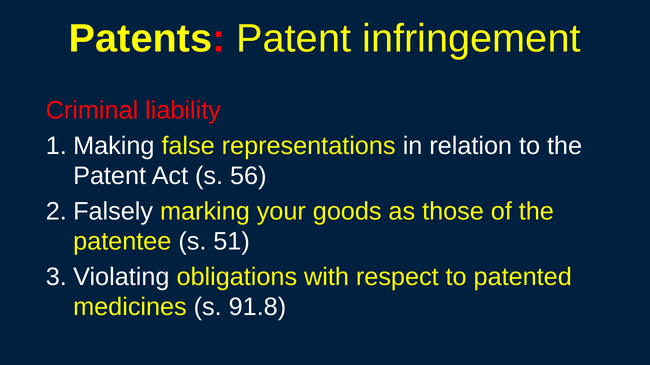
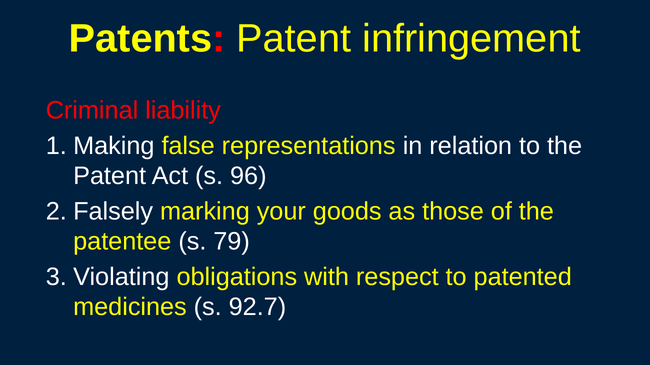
56: 56 -> 96
51: 51 -> 79
91.8: 91.8 -> 92.7
